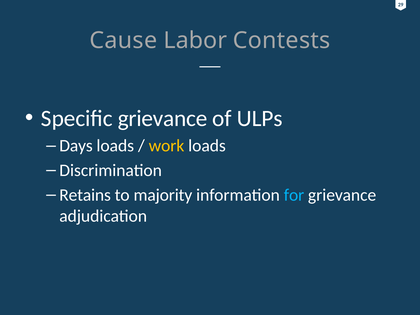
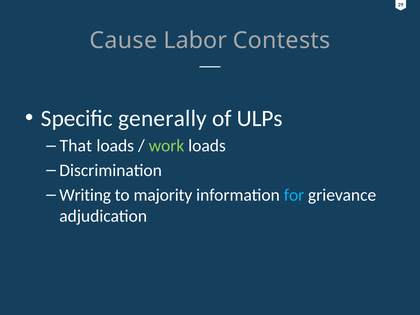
Specific grievance: grievance -> generally
Days: Days -> That
work colour: yellow -> light green
Retains: Retains -> Writing
